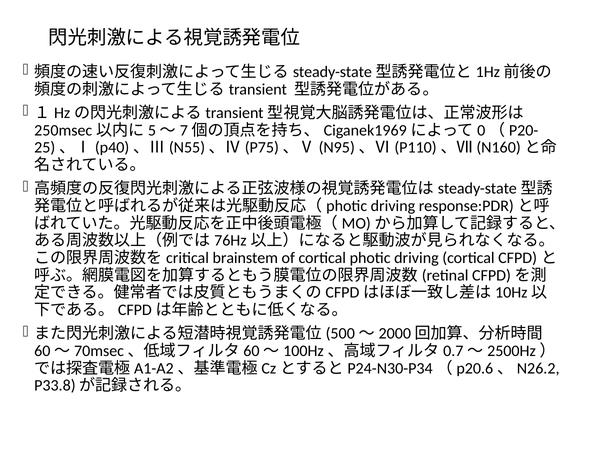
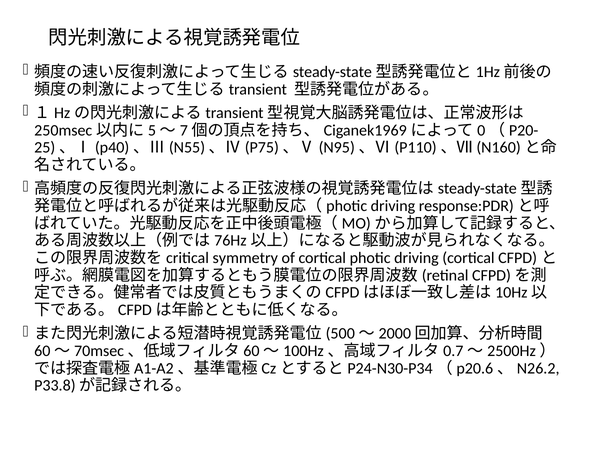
brainstem: brainstem -> symmetry
